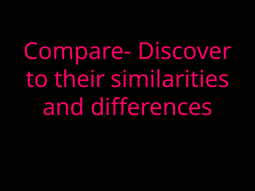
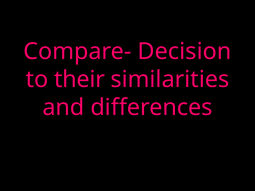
Discover: Discover -> Decision
